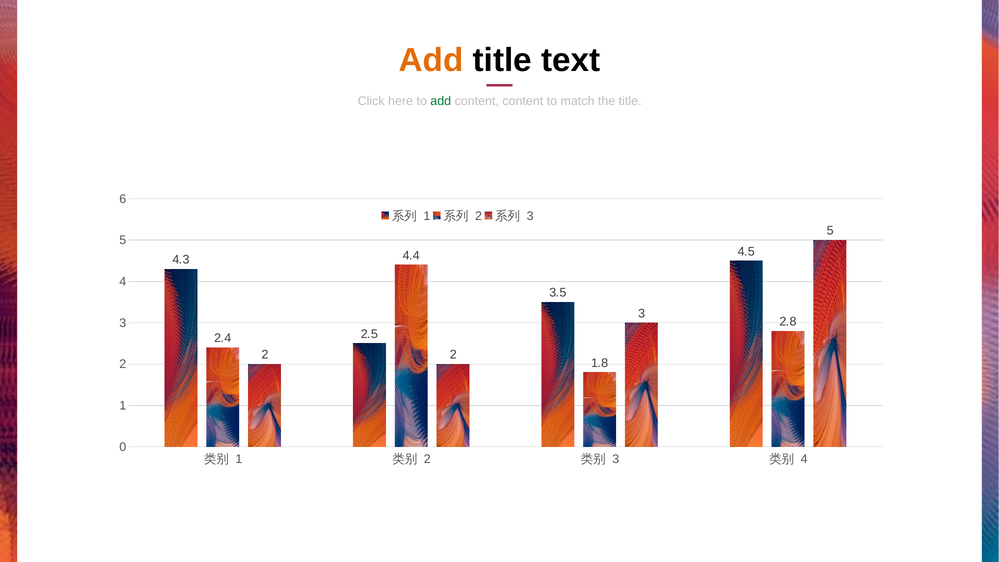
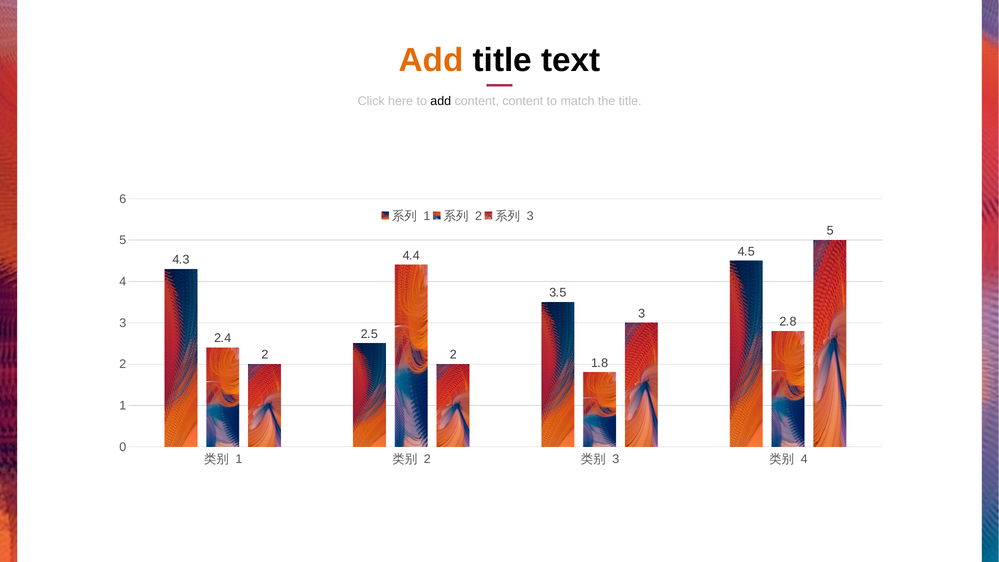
add at (441, 101) colour: green -> black
